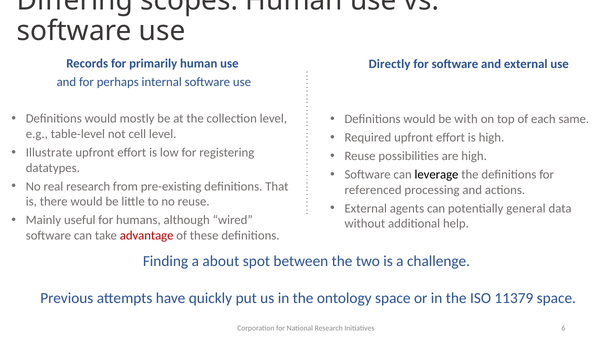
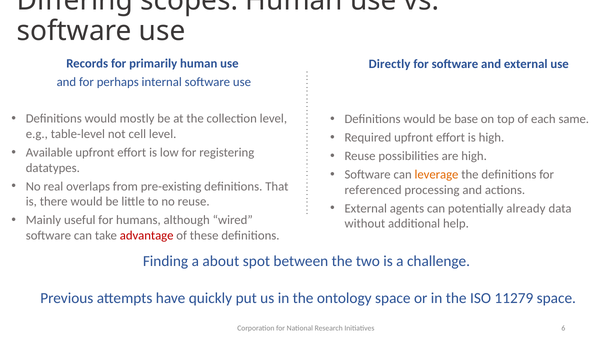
with: with -> base
Illustrate: Illustrate -> Available
leverage colour: black -> orange
real research: research -> overlaps
general: general -> already
11379: 11379 -> 11279
